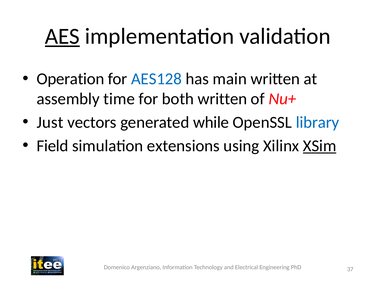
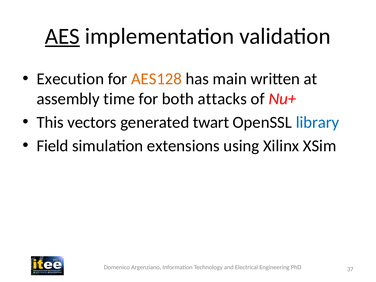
Operation: Operation -> Execution
AES128 colour: blue -> orange
both written: written -> attacks
Just: Just -> This
while: while -> twart
XSim underline: present -> none
